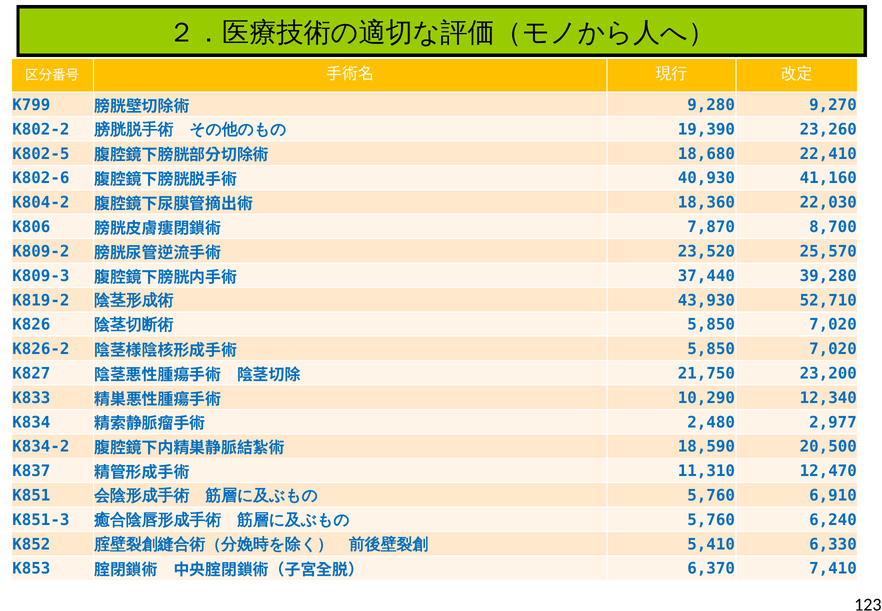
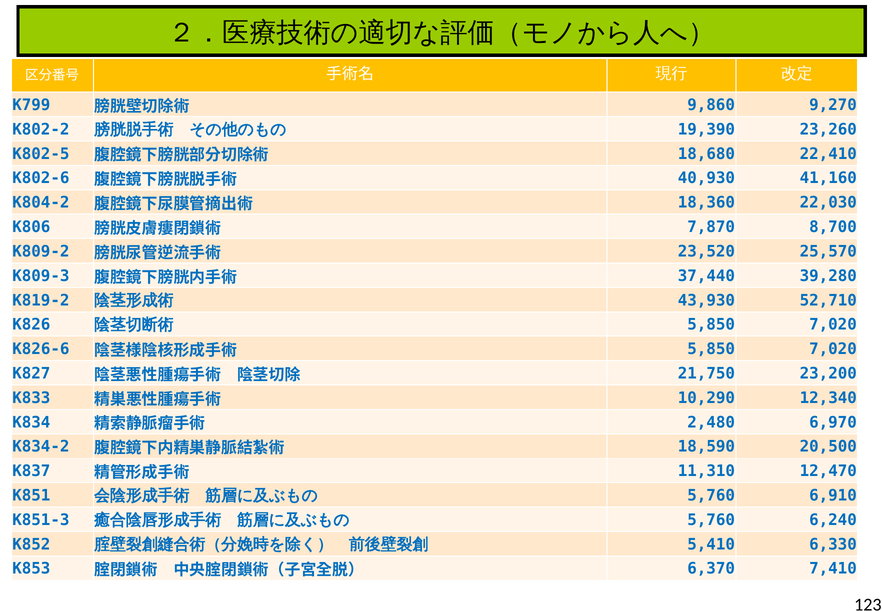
9,280: 9,280 -> 9,860
K826-2: K826-2 -> K826-6
2,977: 2,977 -> 6,970
